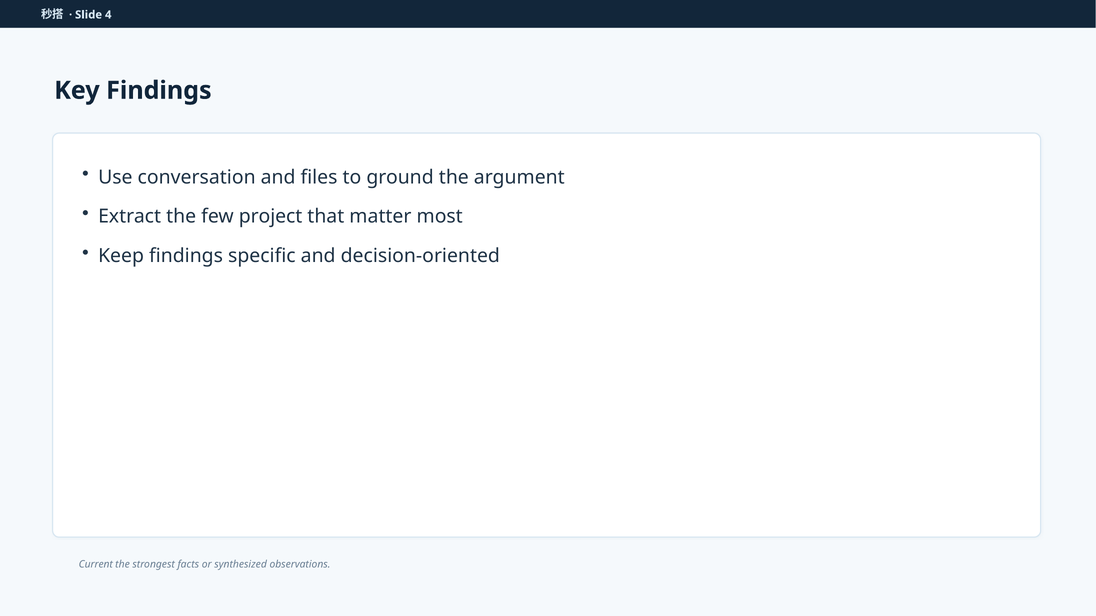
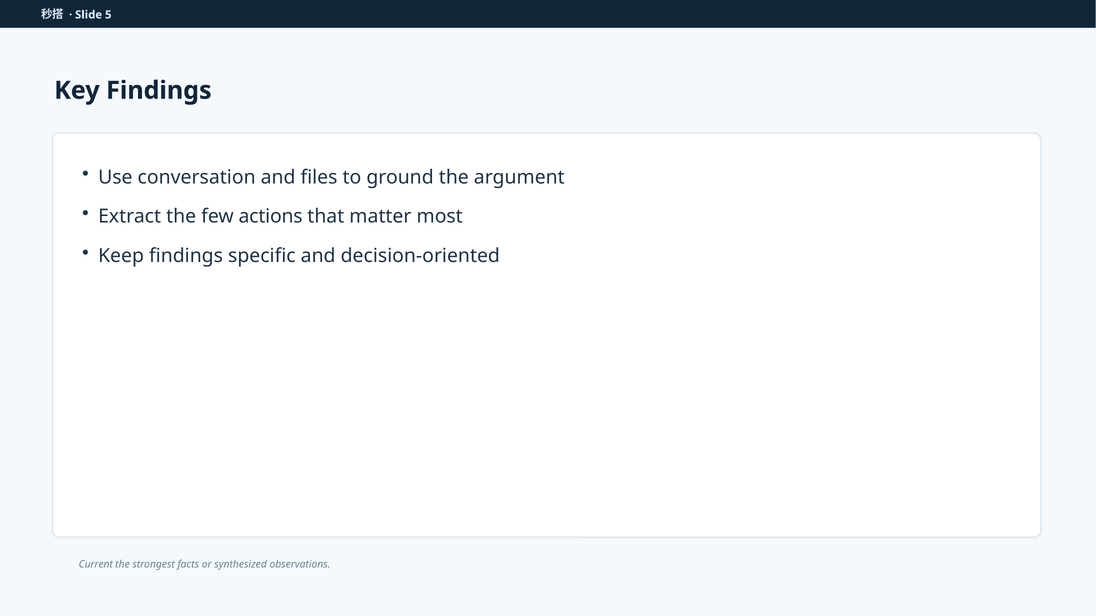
4: 4 -> 5
project: project -> actions
